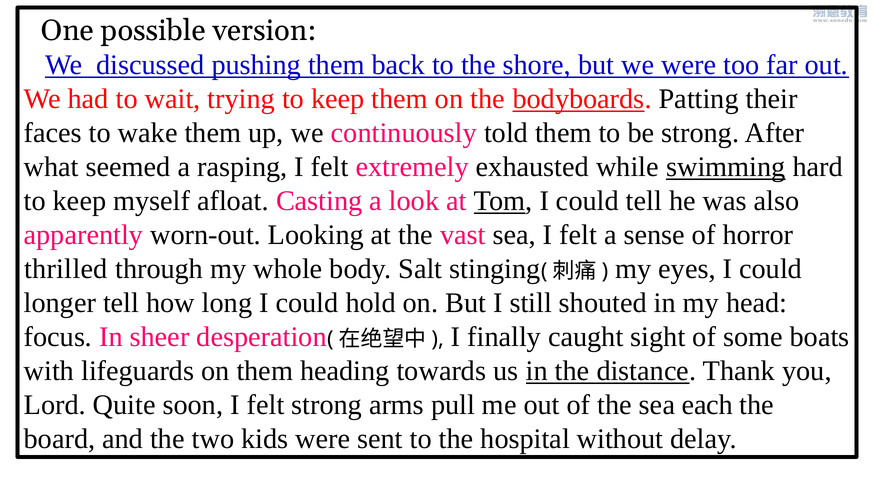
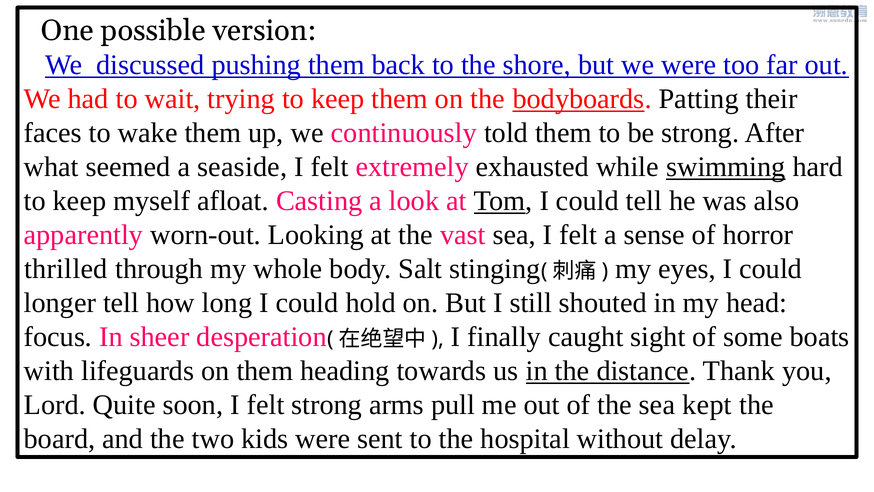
rasping: rasping -> seaside
each: each -> kept
